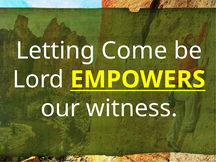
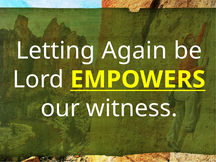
Come: Come -> Again
